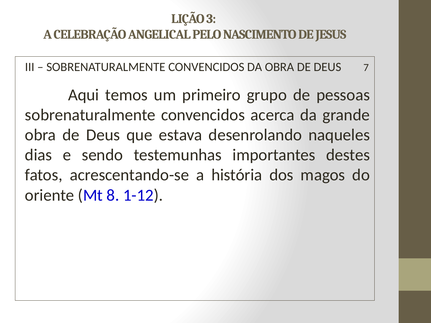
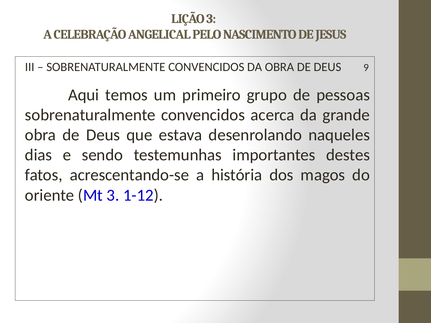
7: 7 -> 9
Mt 8: 8 -> 3
